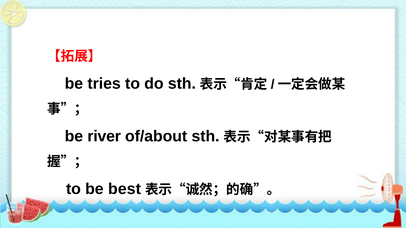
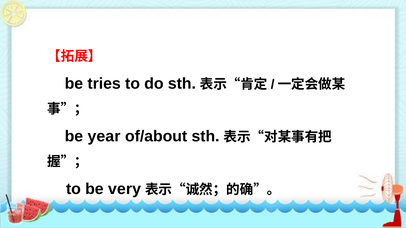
river: river -> year
best: best -> very
